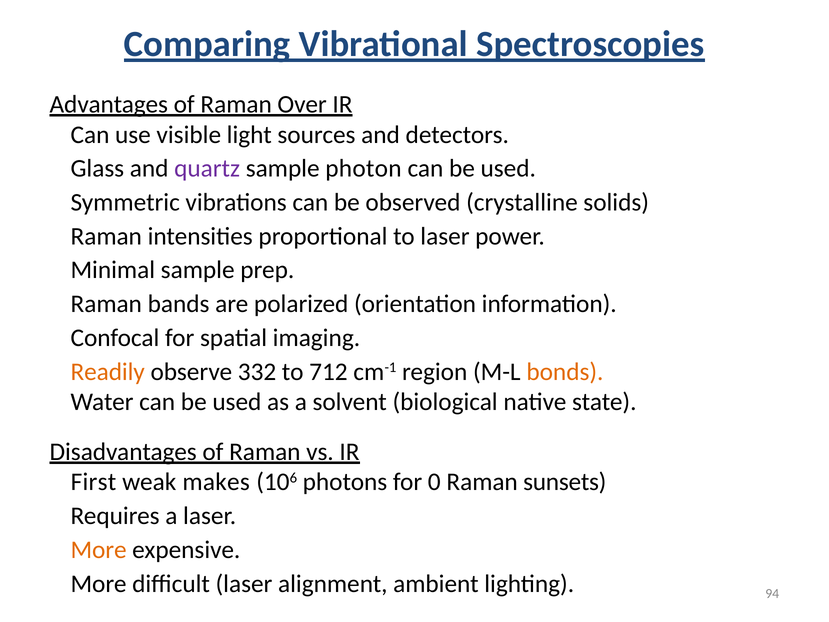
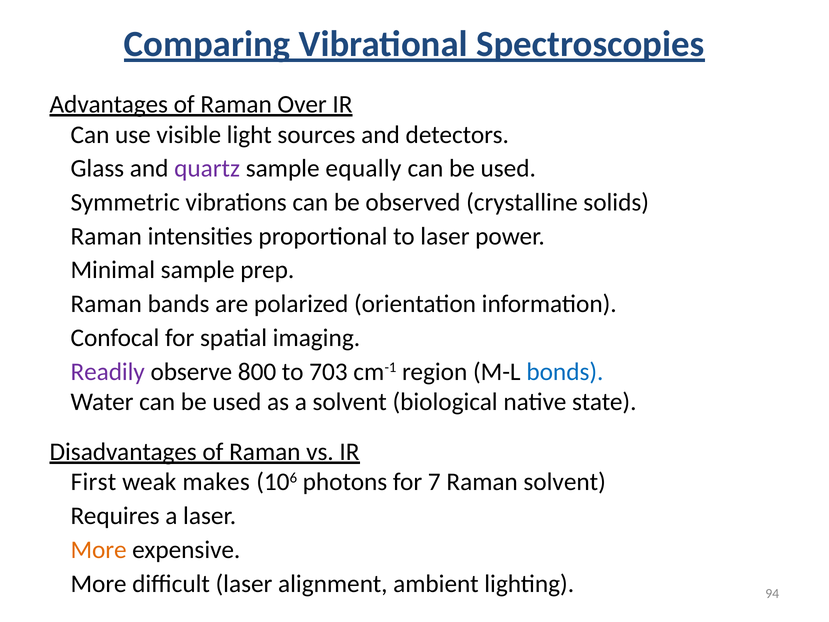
photon: photon -> equally
Readily colour: orange -> purple
332: 332 -> 800
712: 712 -> 703
bonds colour: orange -> blue
0: 0 -> 7
Raman sunsets: sunsets -> solvent
